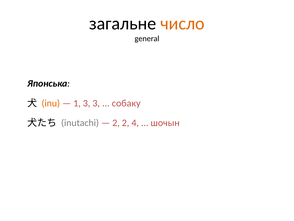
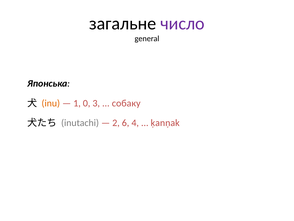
число colour: orange -> purple
1 3: 3 -> 0
2 2: 2 -> 6
шочын: шочын -> ķanņak
